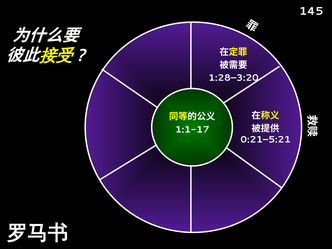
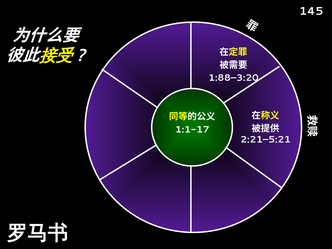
1:28–3:20: 1:28–3:20 -> 1:88–3:20
0:21–5:21: 0:21–5:21 -> 2:21–5:21
